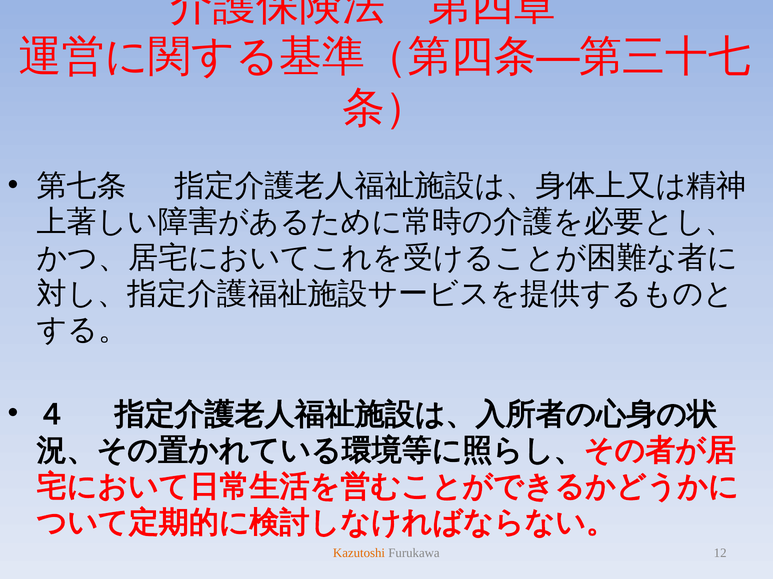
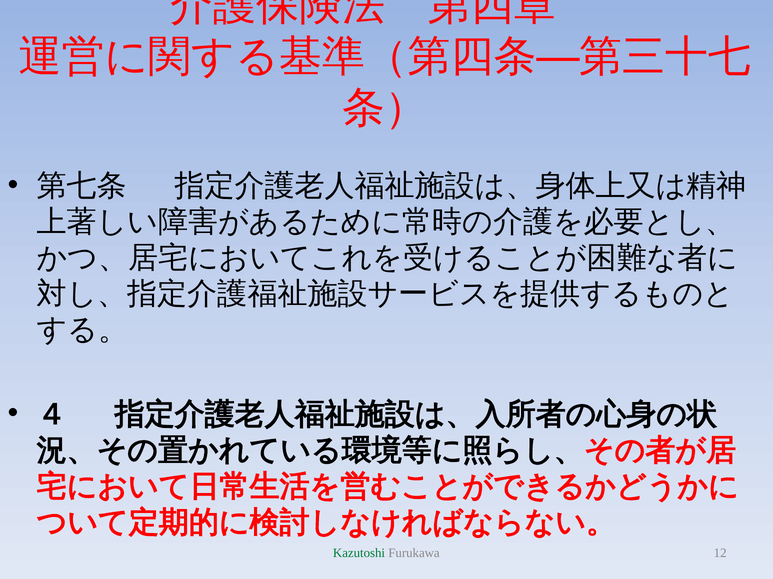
Kazutoshi colour: orange -> green
